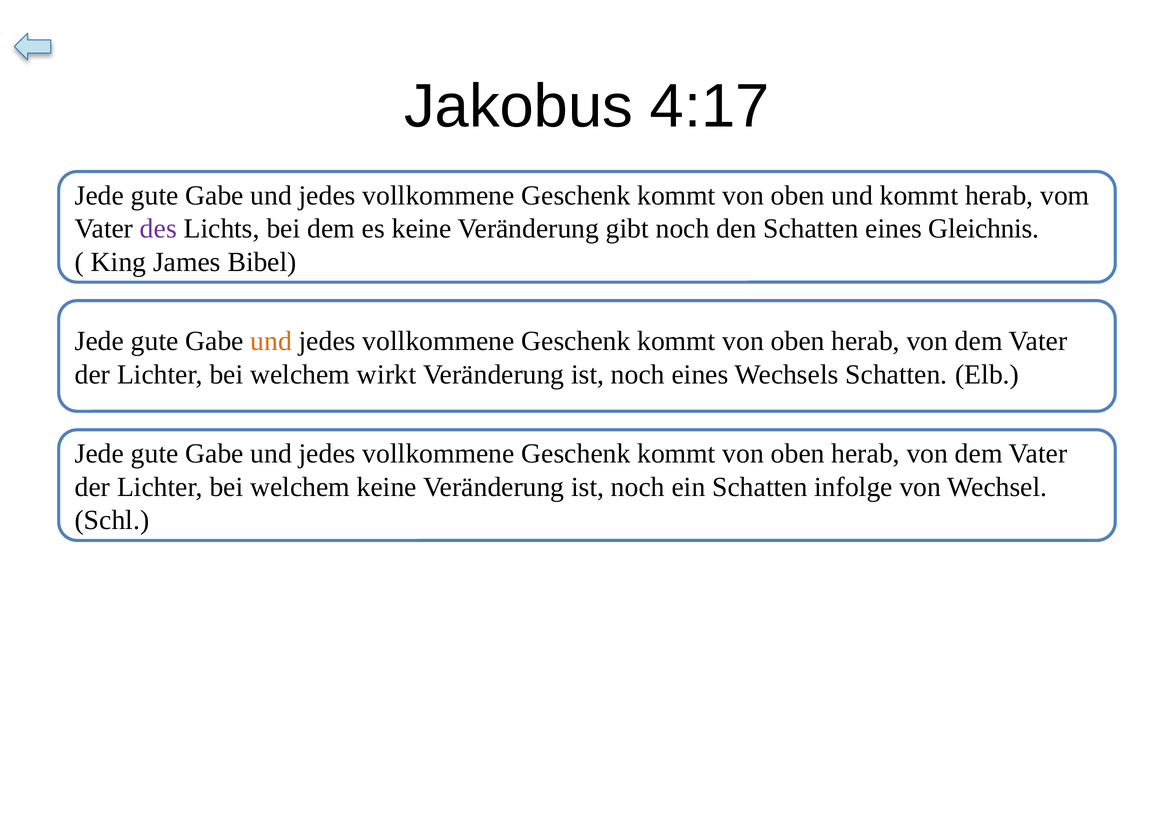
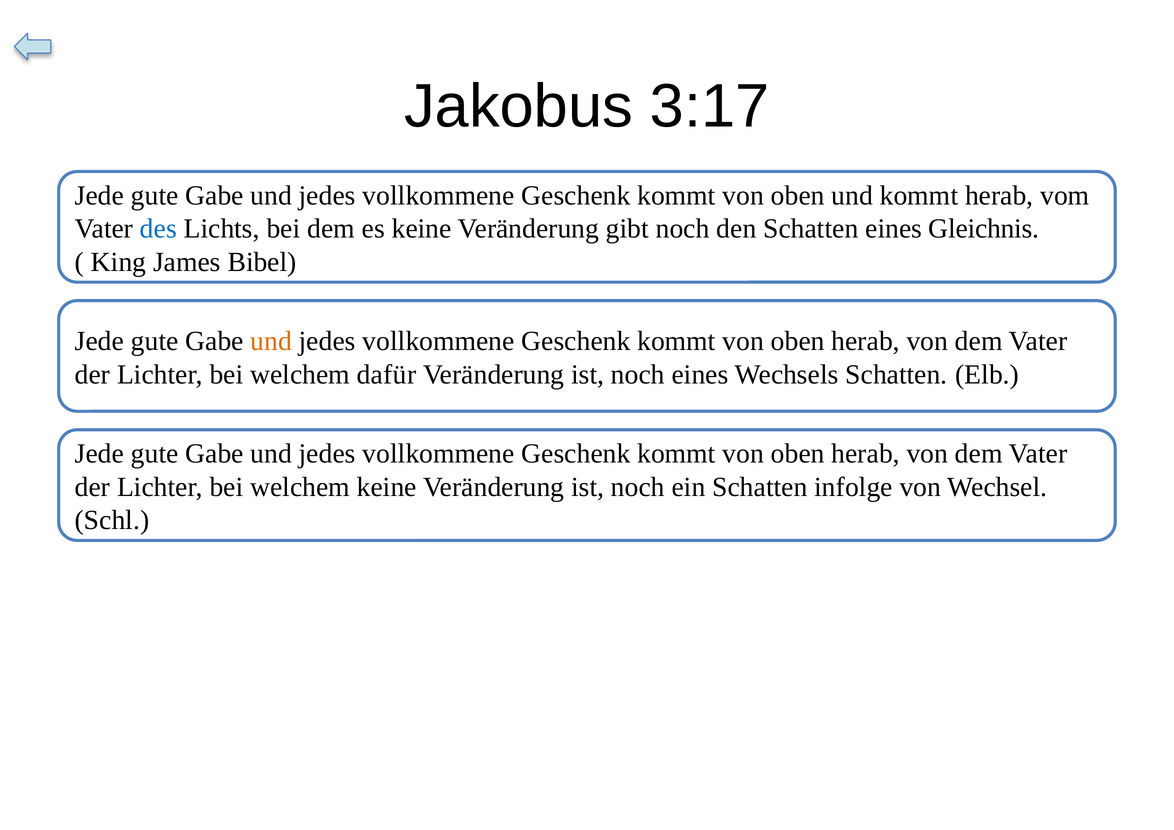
4:17: 4:17 -> 3:17
des colour: purple -> blue
wirkt: wirkt -> dafür
